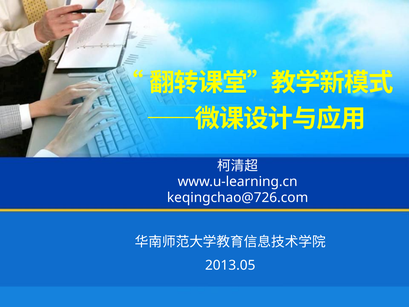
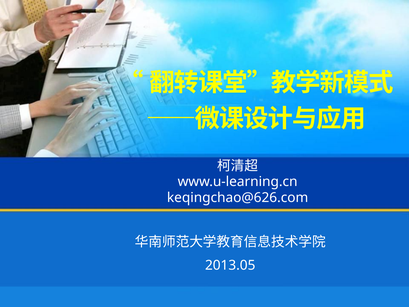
keqingchao@726.com: keqingchao@726.com -> keqingchao@626.com
